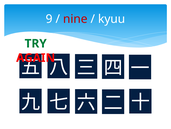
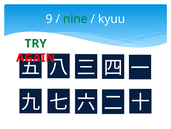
nine colour: red -> green
